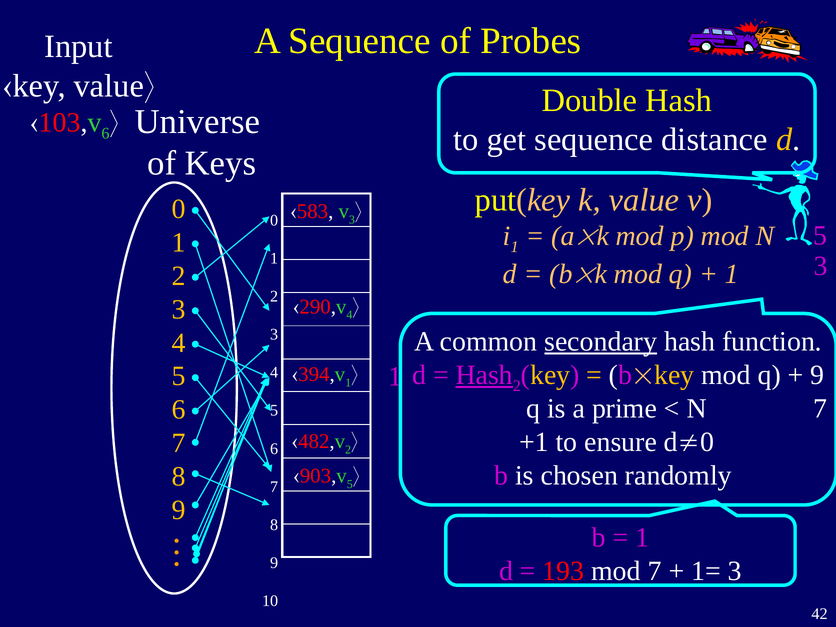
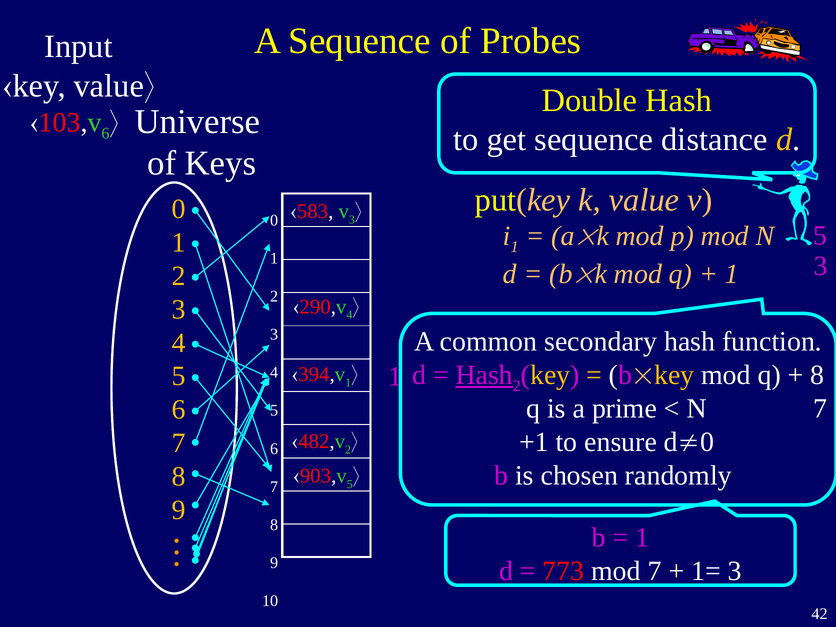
secondary underline: present -> none
9 at (817, 375): 9 -> 8
193: 193 -> 773
